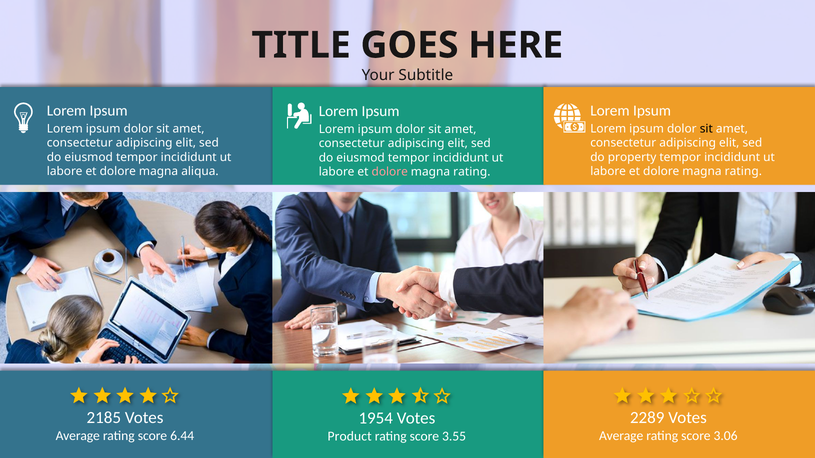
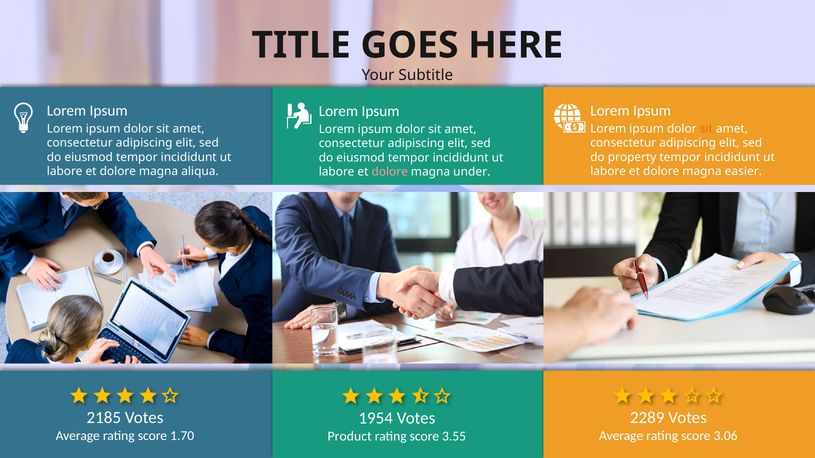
sit at (706, 129) colour: black -> orange
rating at (743, 172): rating -> easier
rating at (472, 172): rating -> under
6.44: 6.44 -> 1.70
